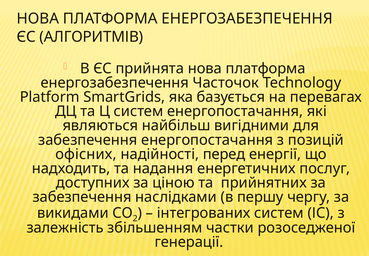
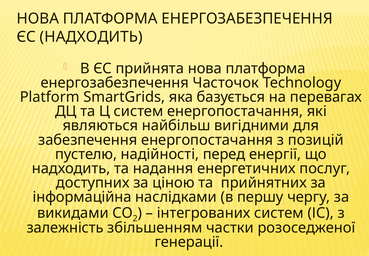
ЄС АЛГОРИТМІВ: АЛГОРИТМІВ -> НАДХОДИТЬ
офісних: офісних -> пустелю
забезпечення at (82, 197): забезпечення -> інформаційна
